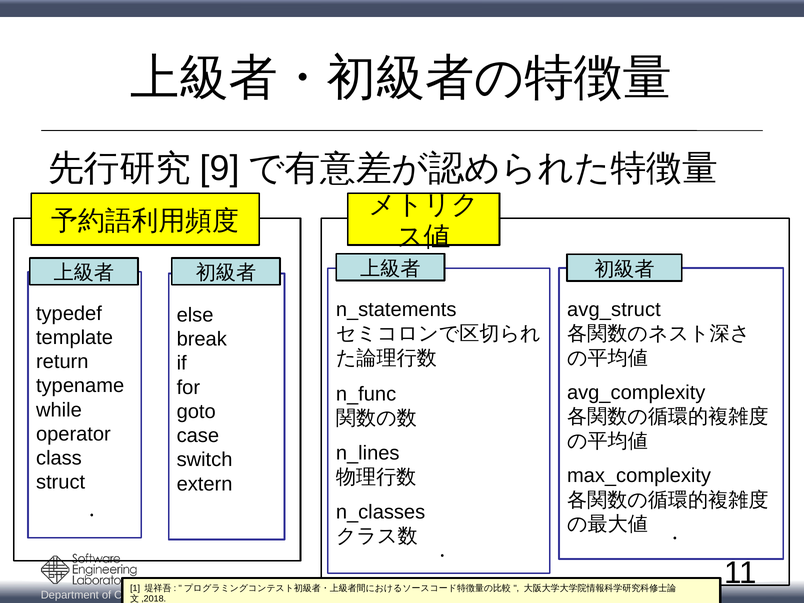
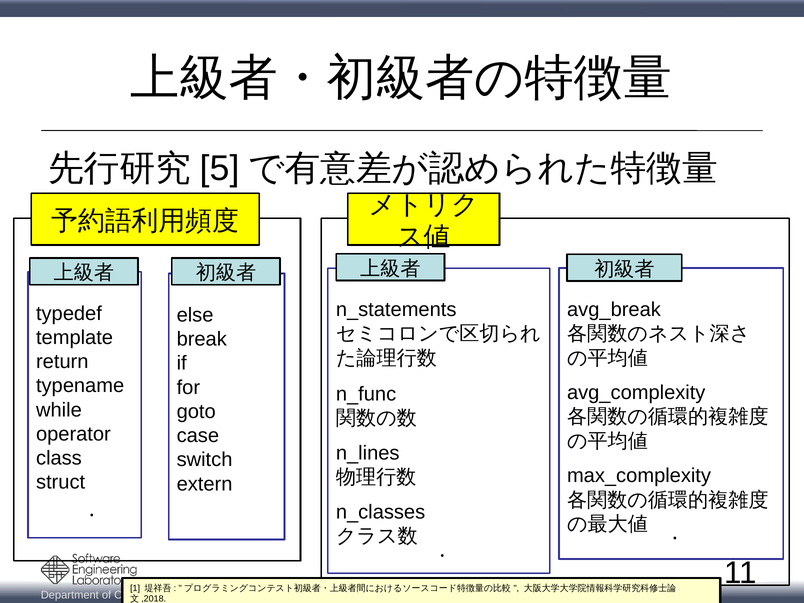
9: 9 -> 5
avg_struct: avg_struct -> avg_break
